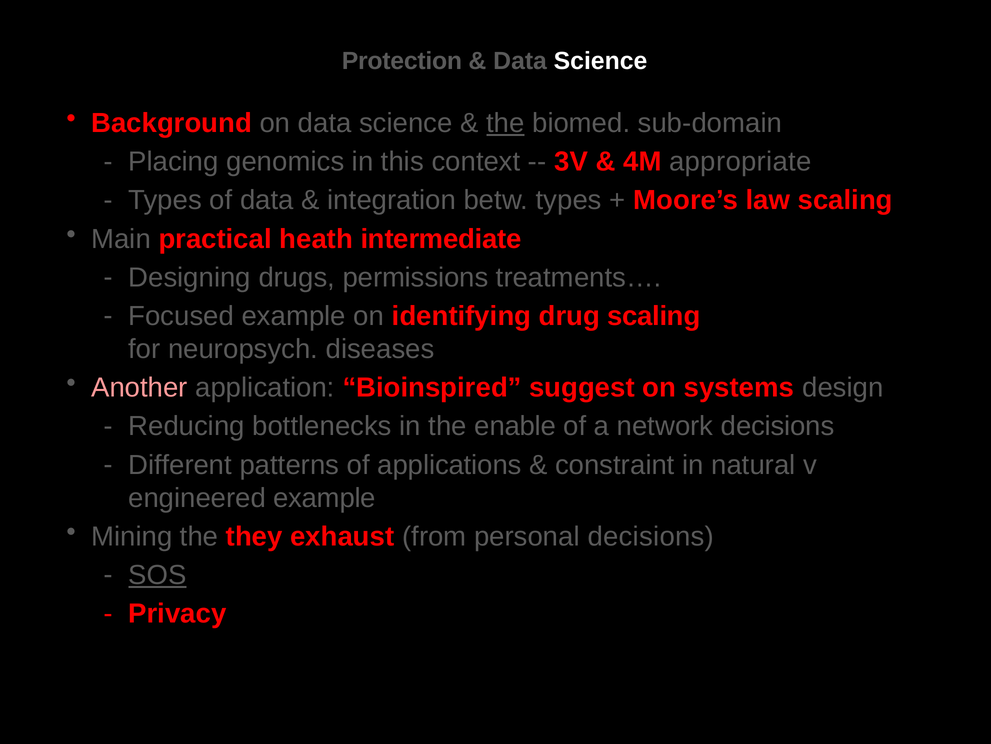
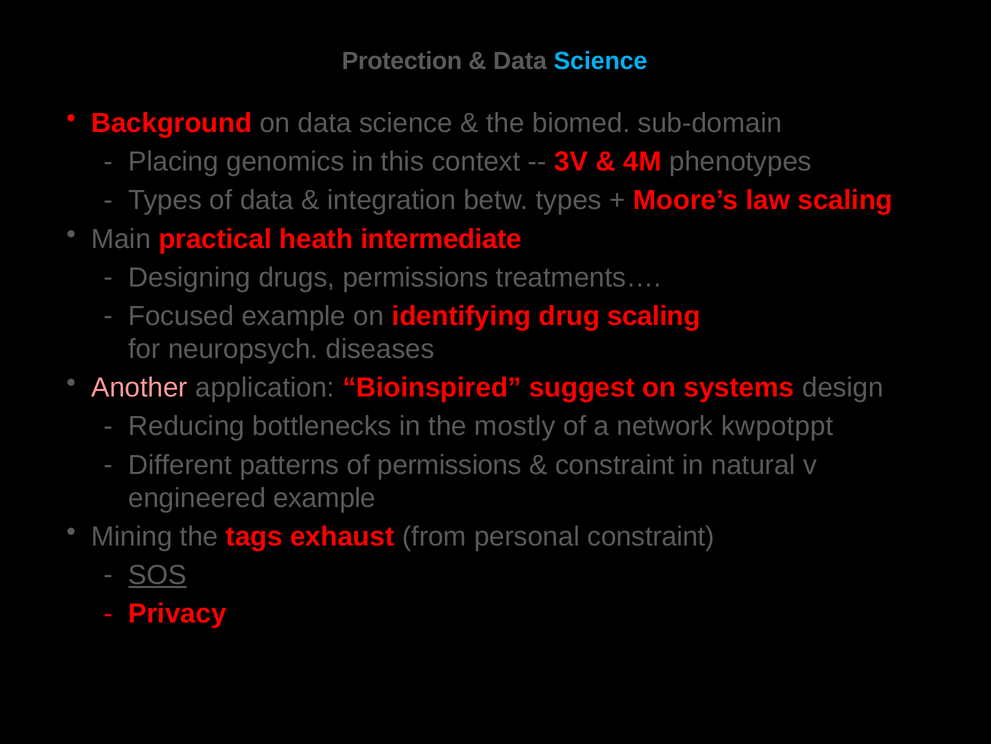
Science at (601, 61) colour: white -> light blue
the at (505, 123) underline: present -> none
appropriate: appropriate -> phenotypes
enable: enable -> mostly
network decisions: decisions -> kwpotppt
of applications: applications -> permissions
they: they -> tags
personal decisions: decisions -> constraint
